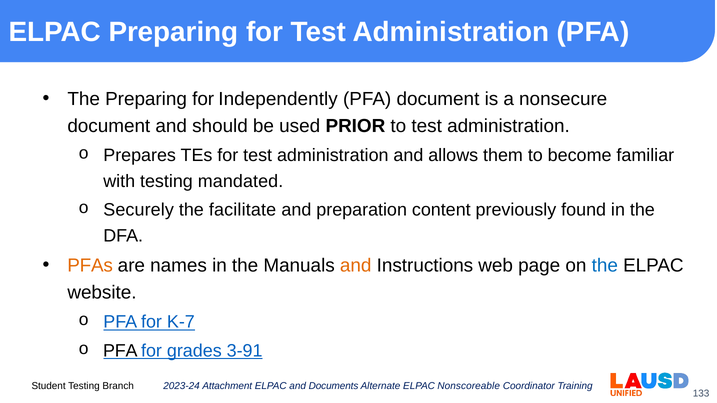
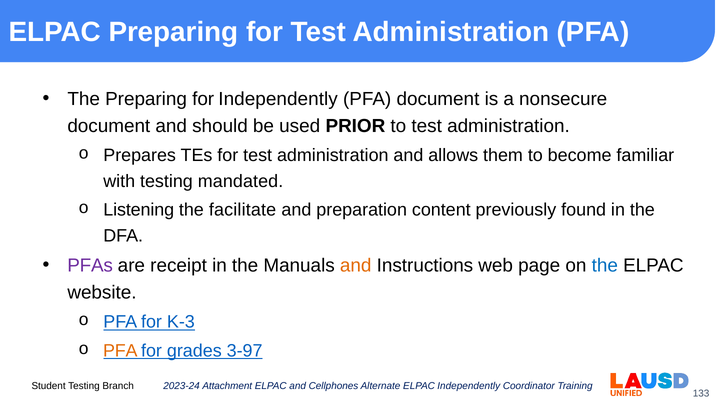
Securely: Securely -> Listening
PFAs colour: orange -> purple
names: names -> receipt
K-7: K-7 -> K-3
PFA at (120, 351) colour: black -> orange
3-91: 3-91 -> 3-97
Documents: Documents -> Cellphones
ELPAC Nonscoreable: Nonscoreable -> Independently
